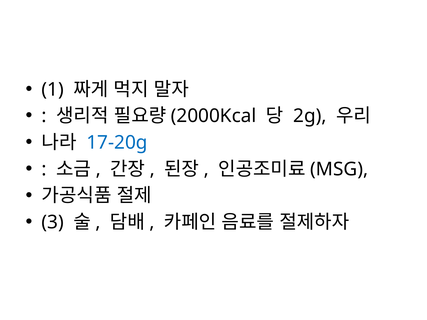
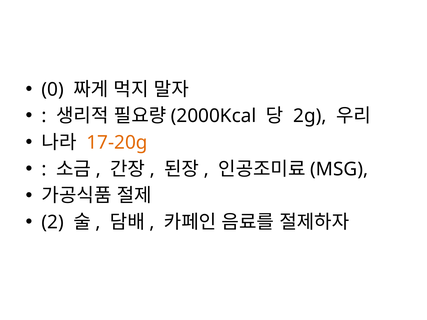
1: 1 -> 0
17-20g colour: blue -> orange
3: 3 -> 2
